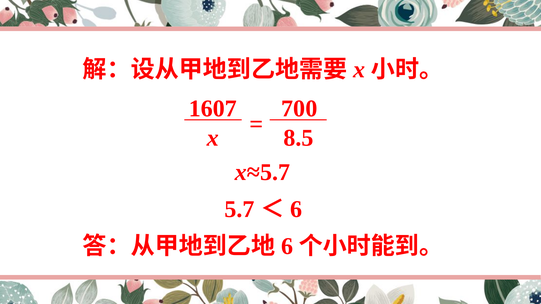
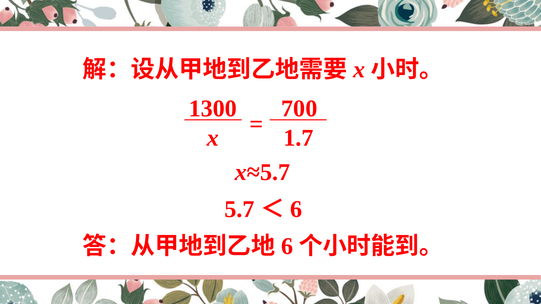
1607: 1607 -> 1300
8.5: 8.5 -> 1.7
